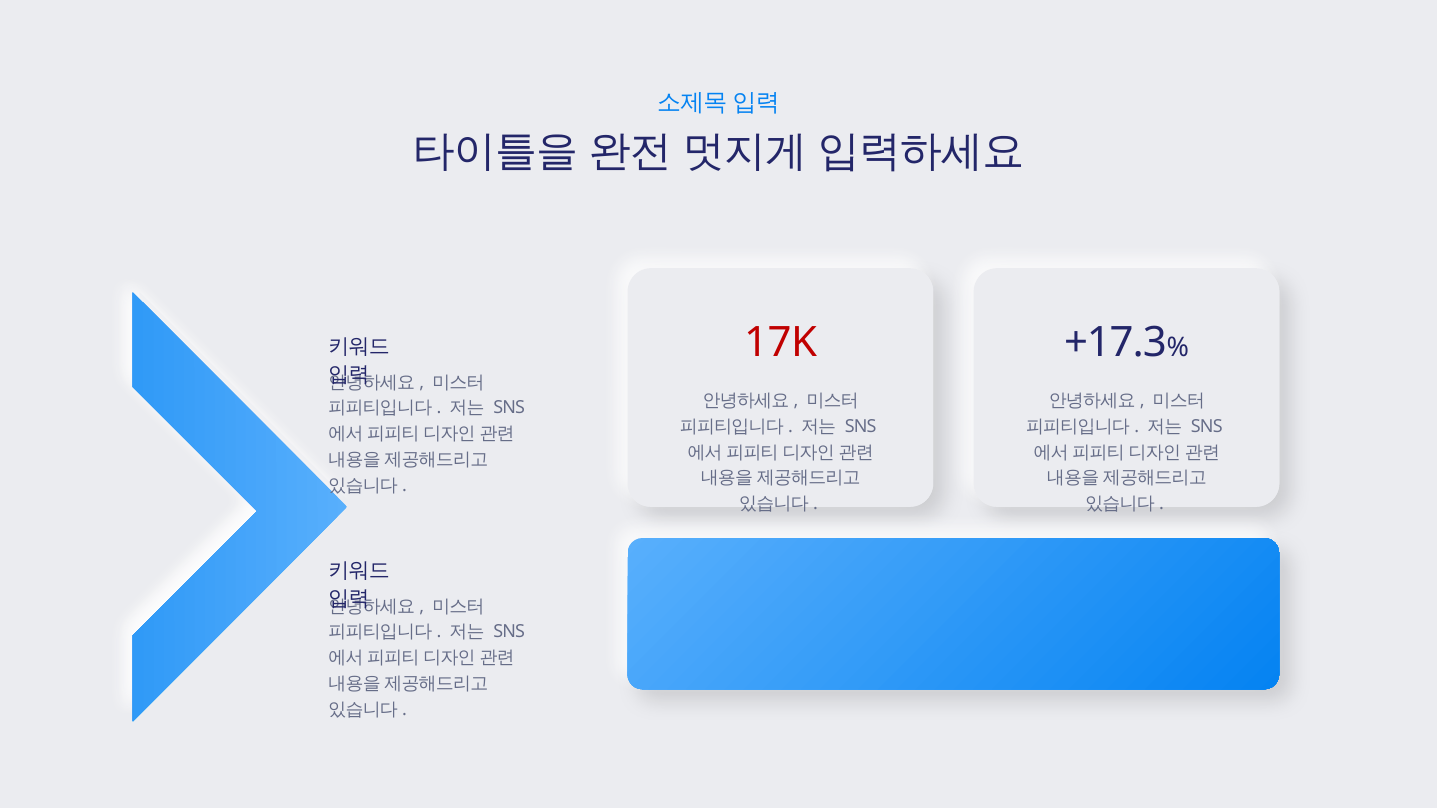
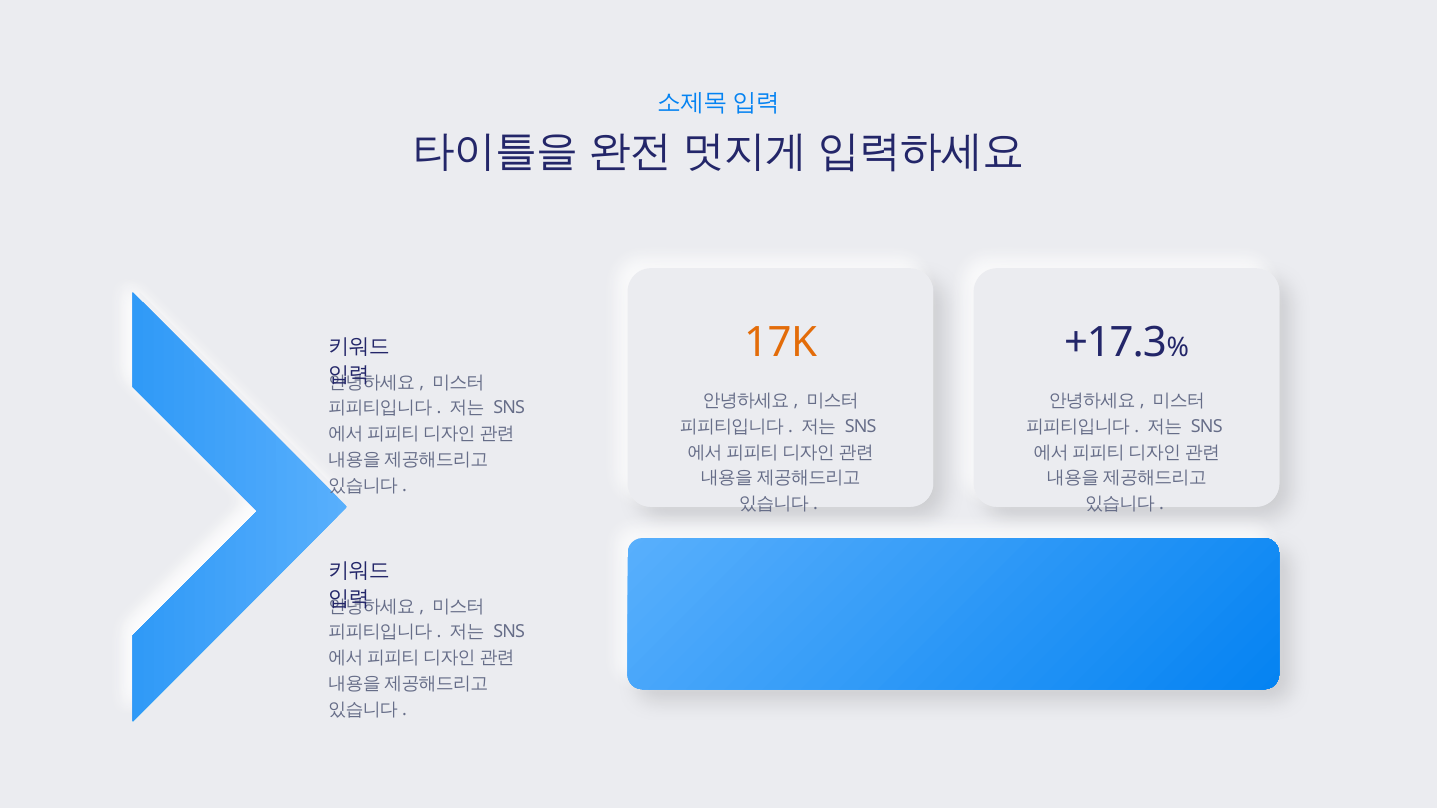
17K colour: red -> orange
